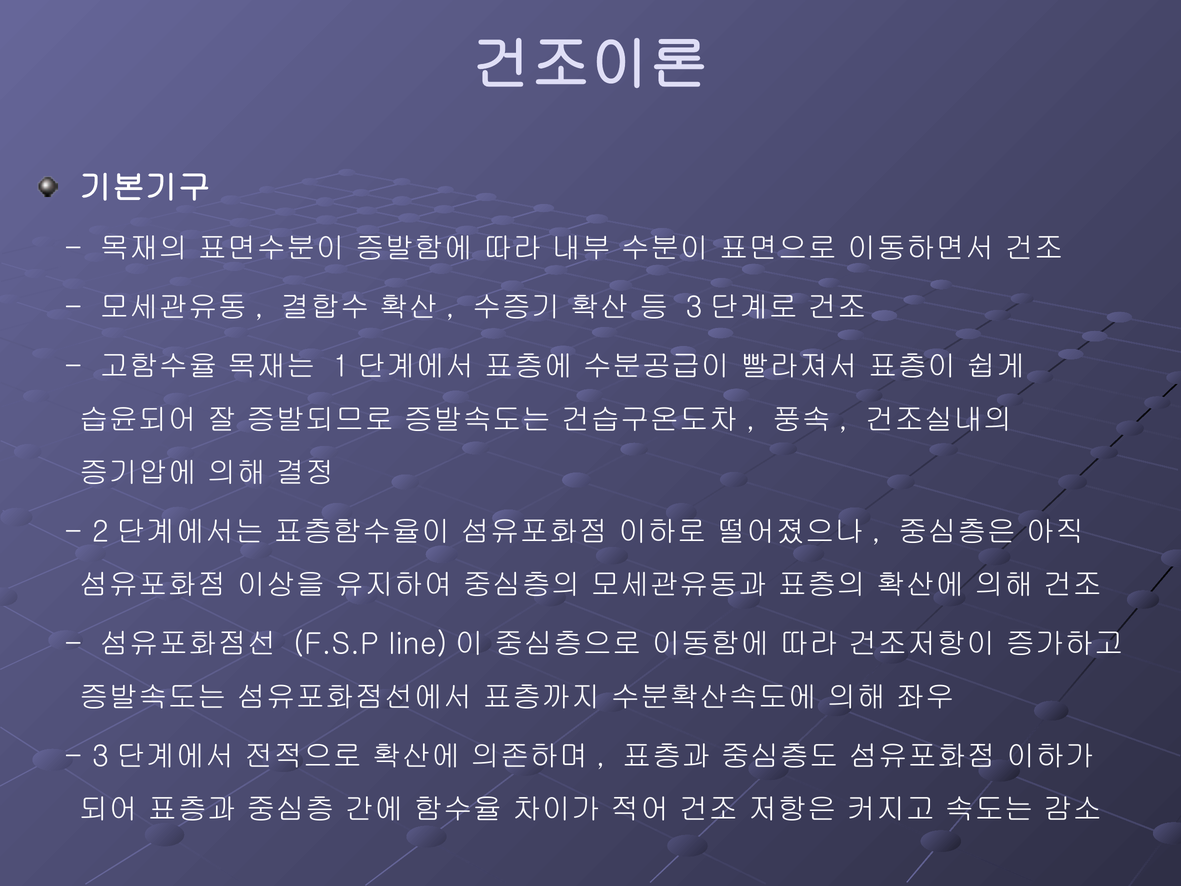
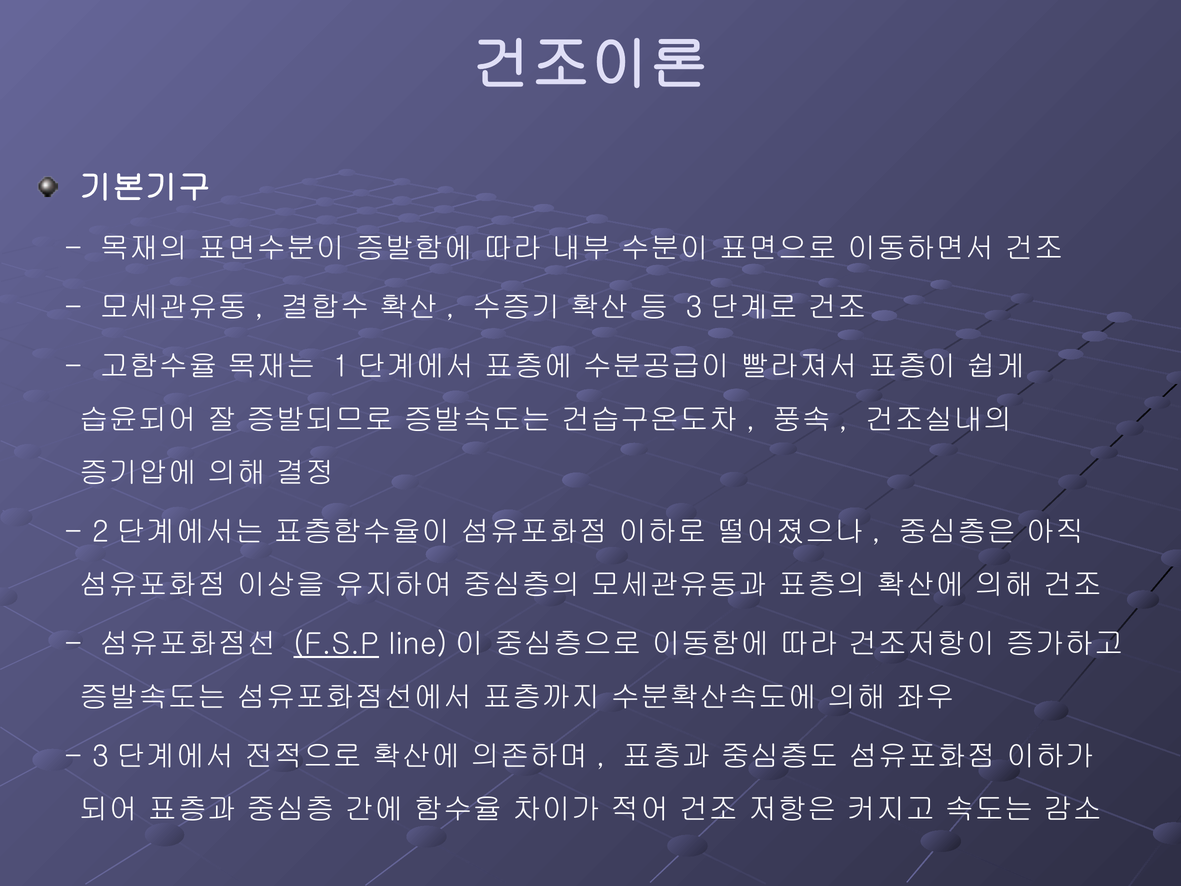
F.S.P underline: none -> present
